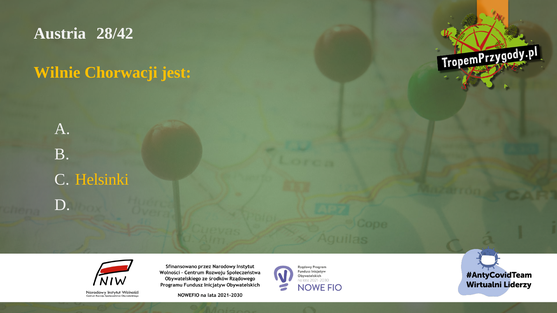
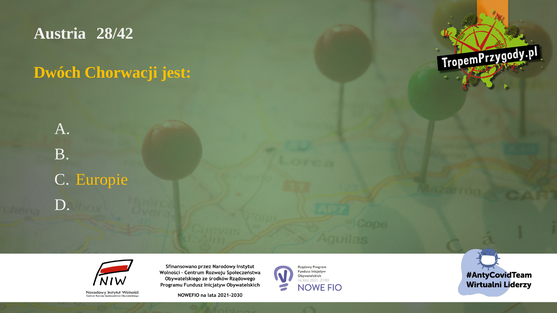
Wilnie: Wilnie -> Dwóch
Helsinki: Helsinki -> Europie
